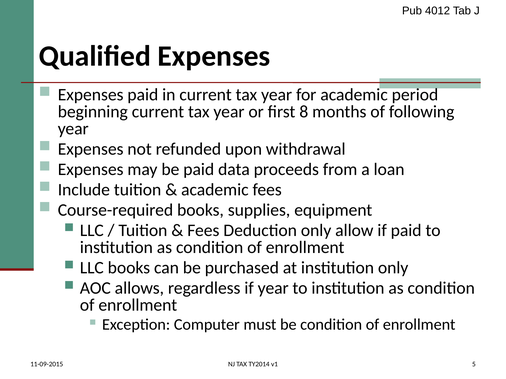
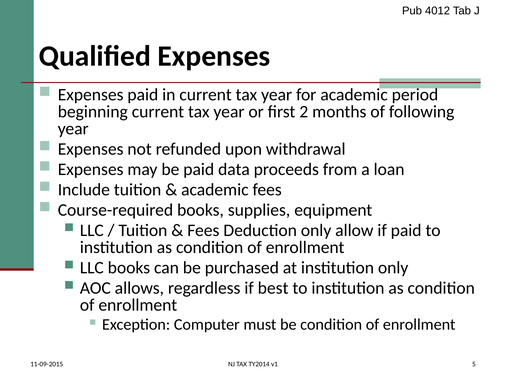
8: 8 -> 2
if year: year -> best
